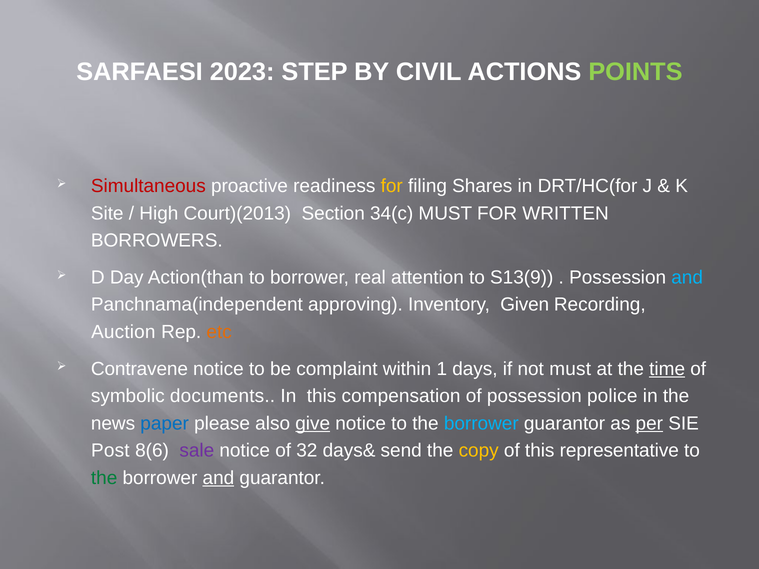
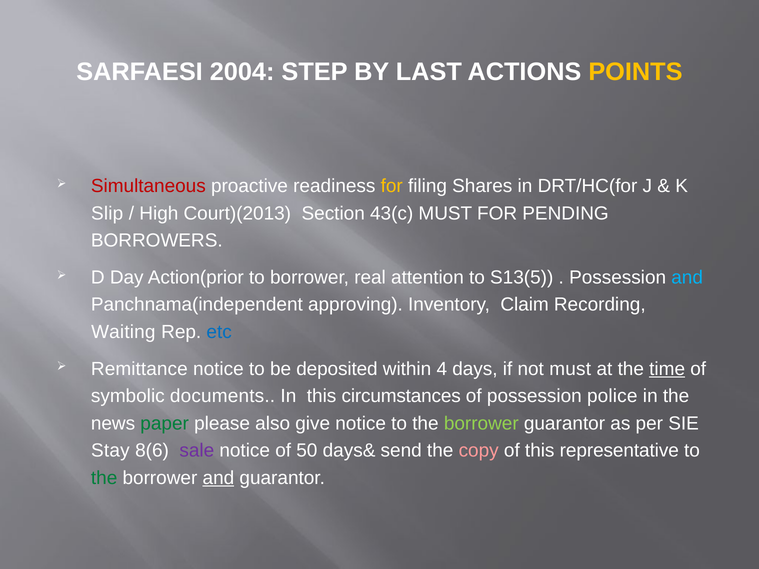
2023: 2023 -> 2004
CIVIL: CIVIL -> LAST
POINTS colour: light green -> yellow
Site: Site -> Slip
34(c: 34(c -> 43(c
WRITTEN: WRITTEN -> PENDING
Action(than: Action(than -> Action(prior
S13(9: S13(9 -> S13(5
Given: Given -> Claim
Auction: Auction -> Waiting
etc colour: orange -> blue
Contravene: Contravene -> Remittance
complaint: complaint -> deposited
1: 1 -> 4
compensation: compensation -> circumstances
paper colour: blue -> green
give underline: present -> none
borrower at (481, 424) colour: light blue -> light green
per underline: present -> none
Post: Post -> Stay
32: 32 -> 50
copy colour: yellow -> pink
